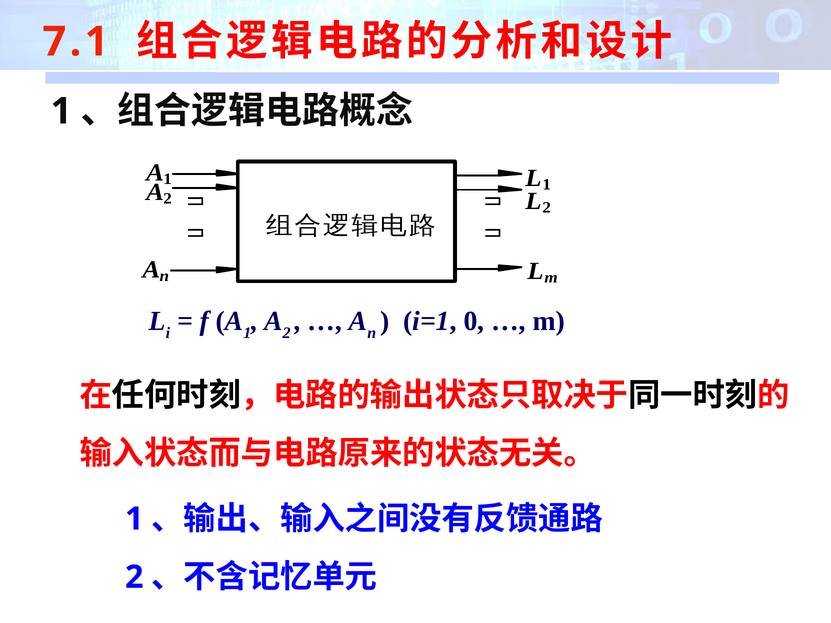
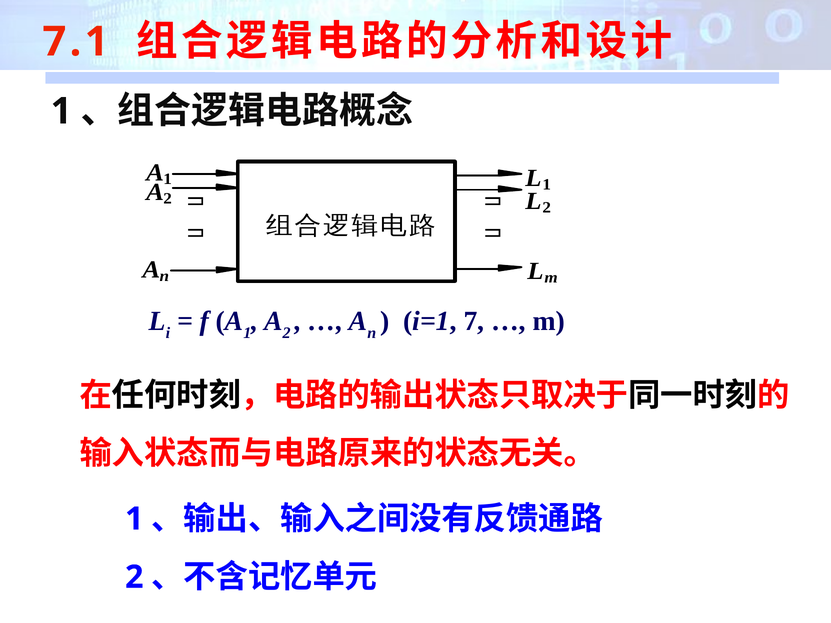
0: 0 -> 7
